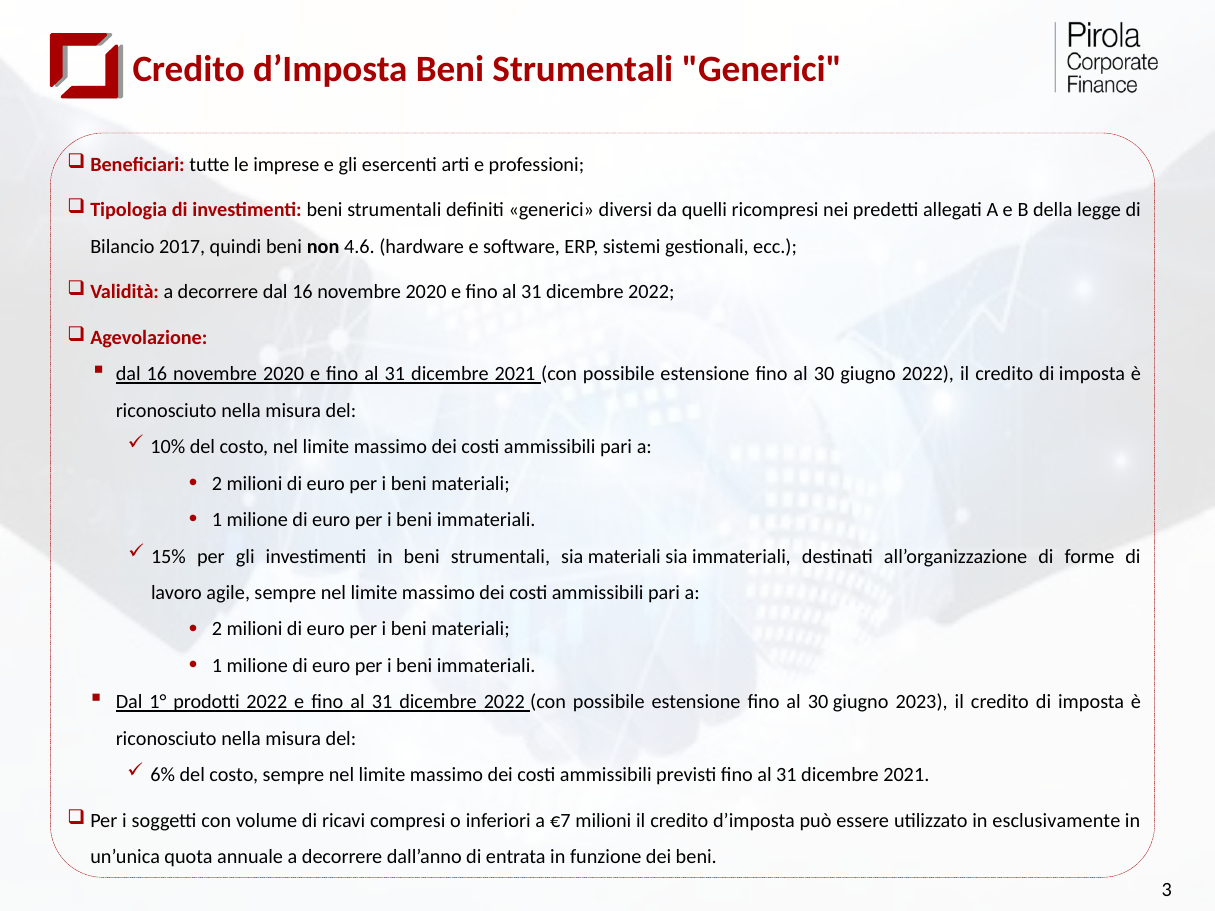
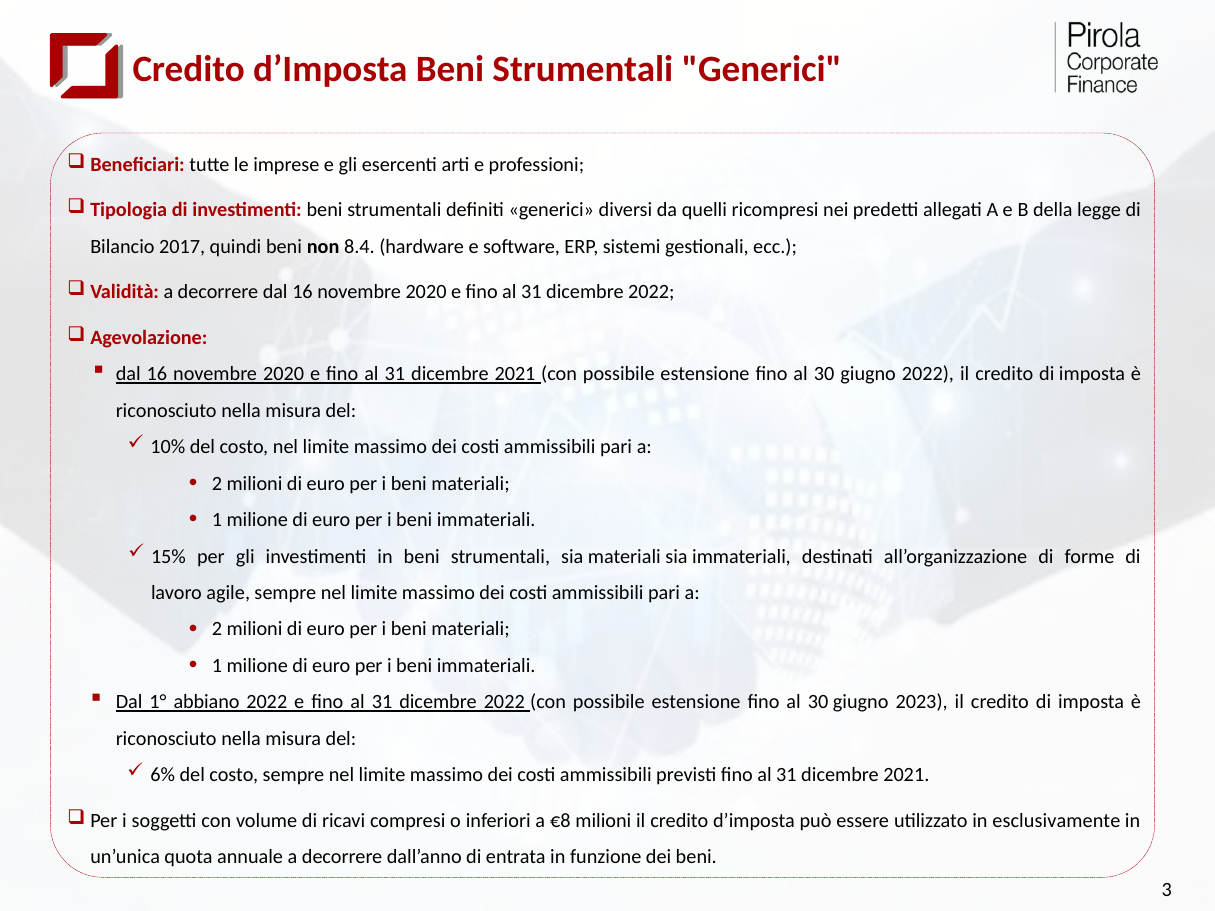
4.6: 4.6 -> 8.4
prodotti: prodotti -> abbiano
€7: €7 -> €8
